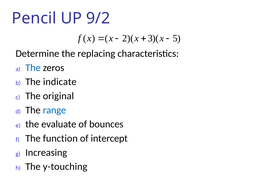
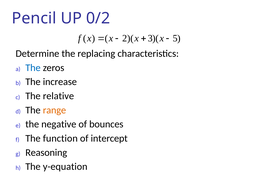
9/2: 9/2 -> 0/2
indicate: indicate -> increase
original: original -> relative
range colour: blue -> orange
evaluate: evaluate -> negative
Increasing: Increasing -> Reasoning
y-touching: y-touching -> y-equation
